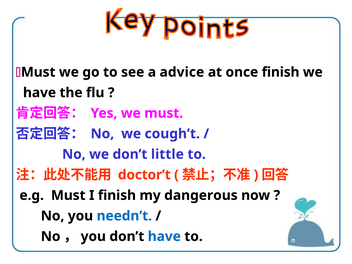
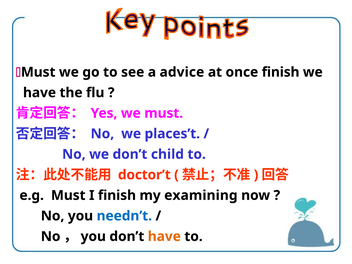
cough’t: cough’t -> places’t
little: little -> child
dangerous: dangerous -> examining
have at (164, 236) colour: blue -> orange
